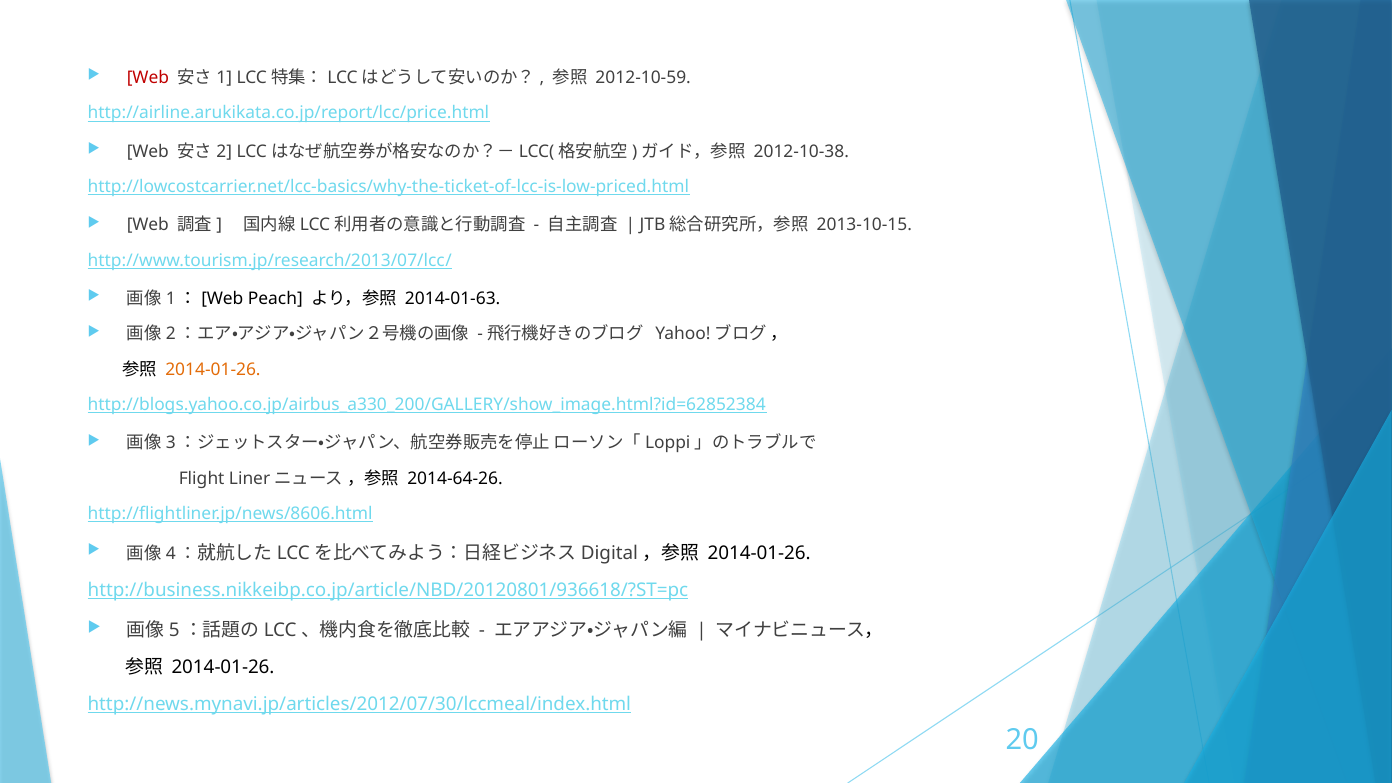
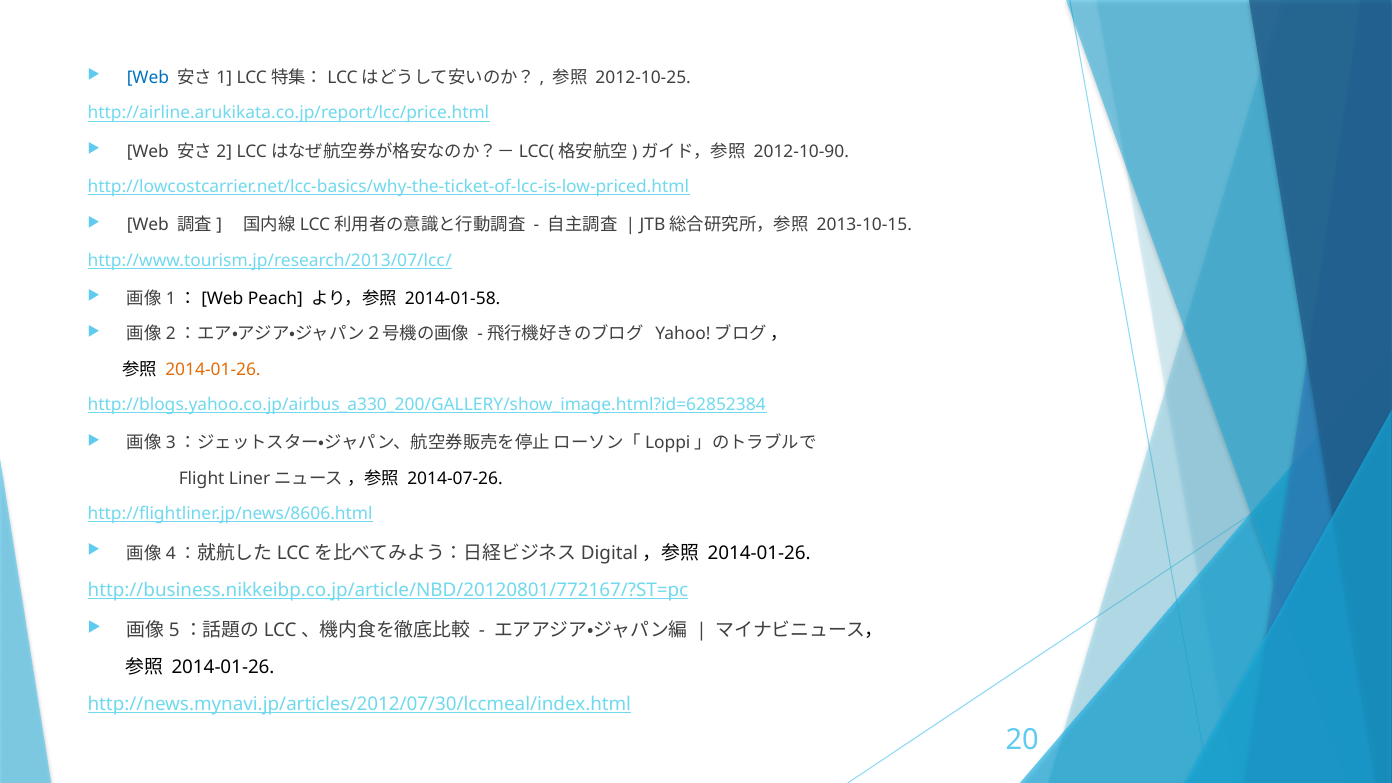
Web at (148, 78) colour: red -> blue
2012-10-59: 2012-10-59 -> 2012-10-25
2012-10-38: 2012-10-38 -> 2012-10-90
2014-01-63: 2014-01-63 -> 2014-01-58
2014-64-26: 2014-64-26 -> 2014-07-26
http://business.nikkeibp.co.jp/article/NBD/20120801/936618/?ST=pc: http://business.nikkeibp.co.jp/article/NBD/20120801/936618/?ST=pc -> http://business.nikkeibp.co.jp/article/NBD/20120801/772167/?ST=pc
